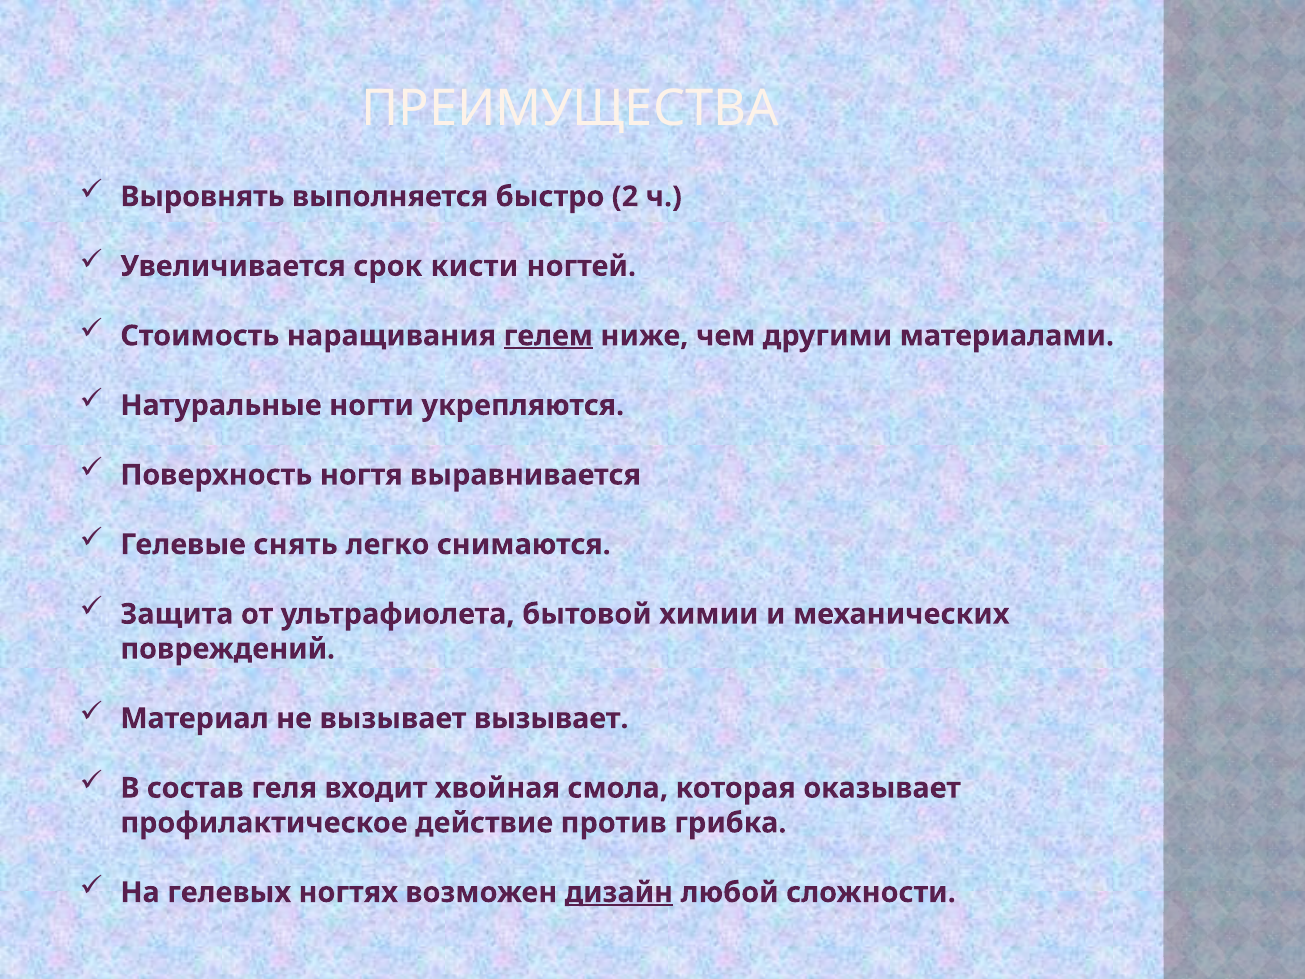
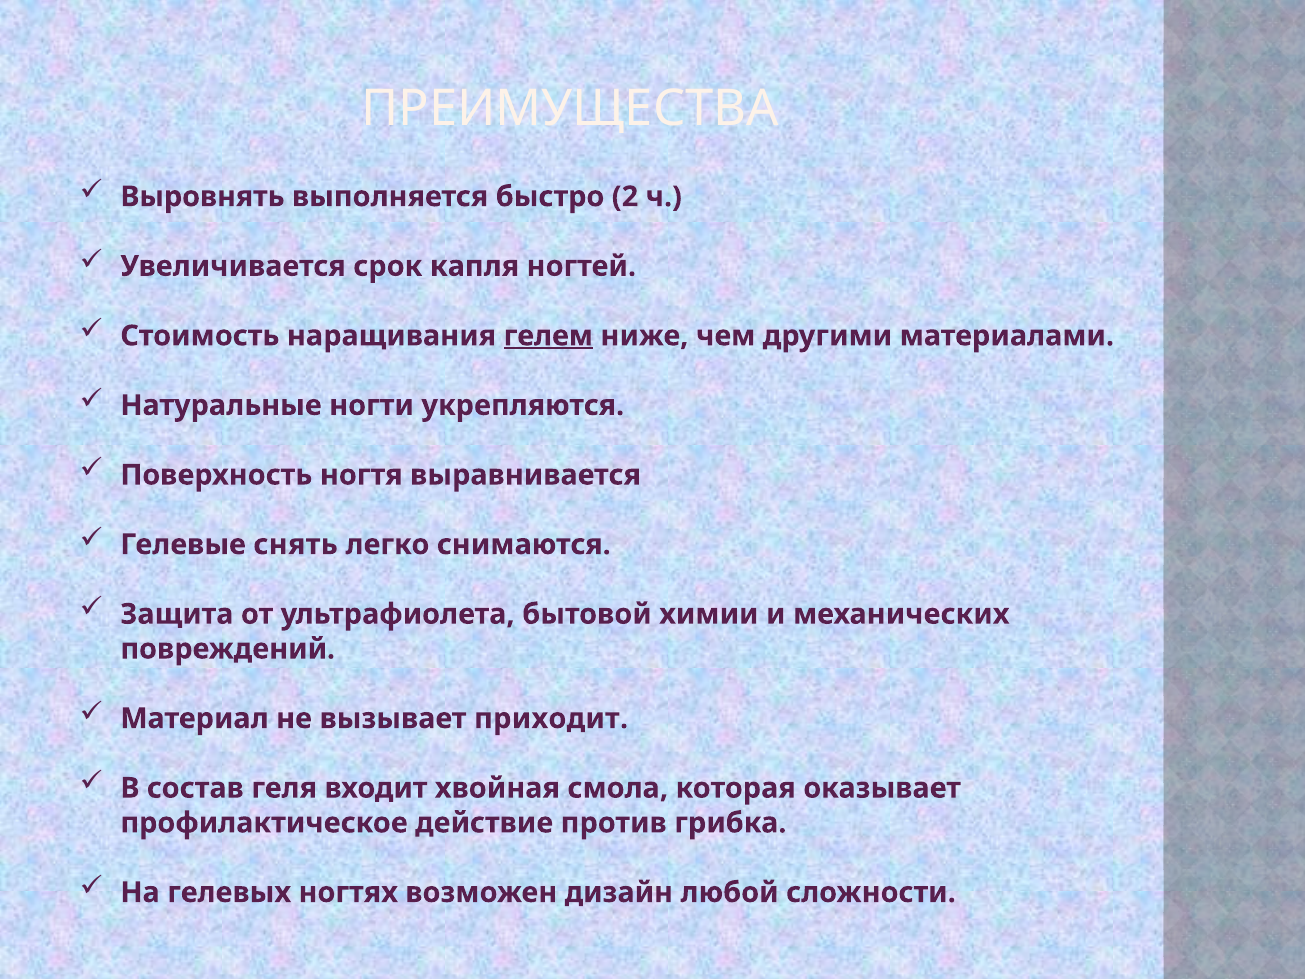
кисти: кисти -> капля
вызывает вызывает: вызывает -> приходит
дизайн underline: present -> none
